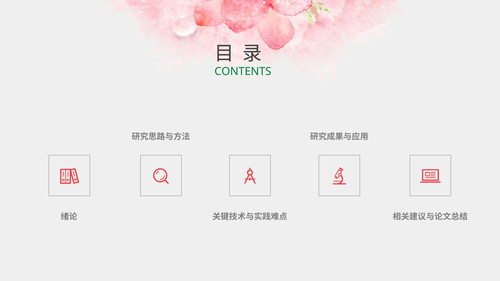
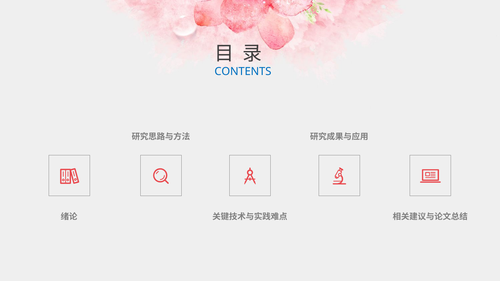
CONTENTS colour: green -> blue
